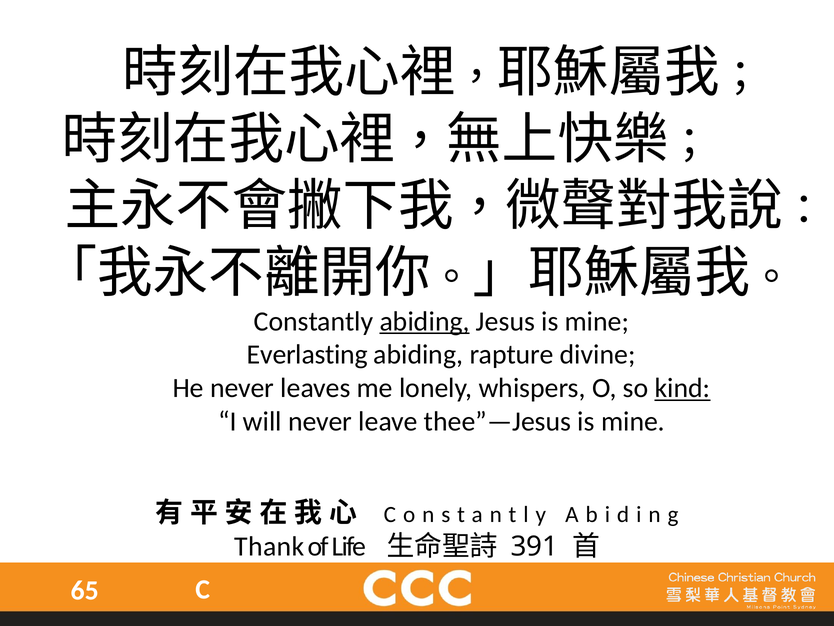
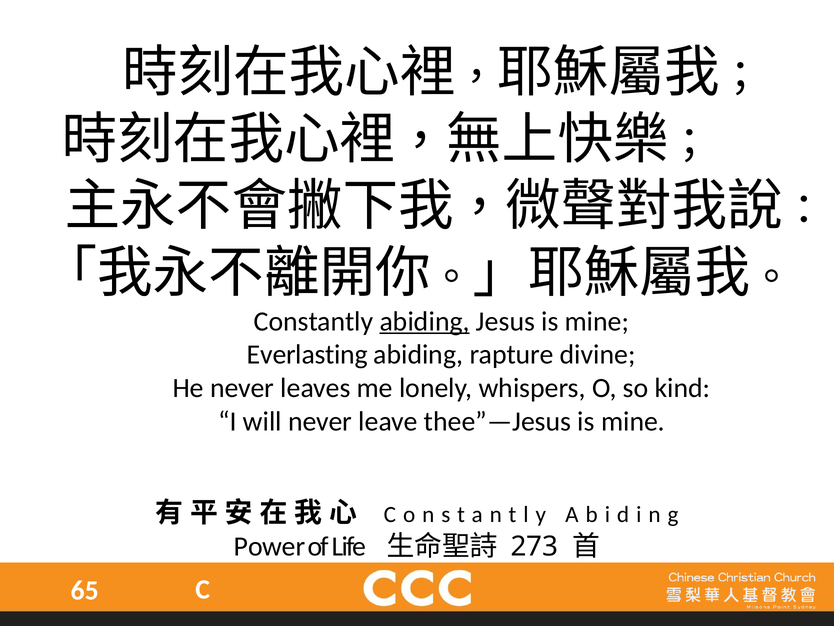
kind underline: present -> none
Thank: Thank -> Power
391: 391 -> 273
